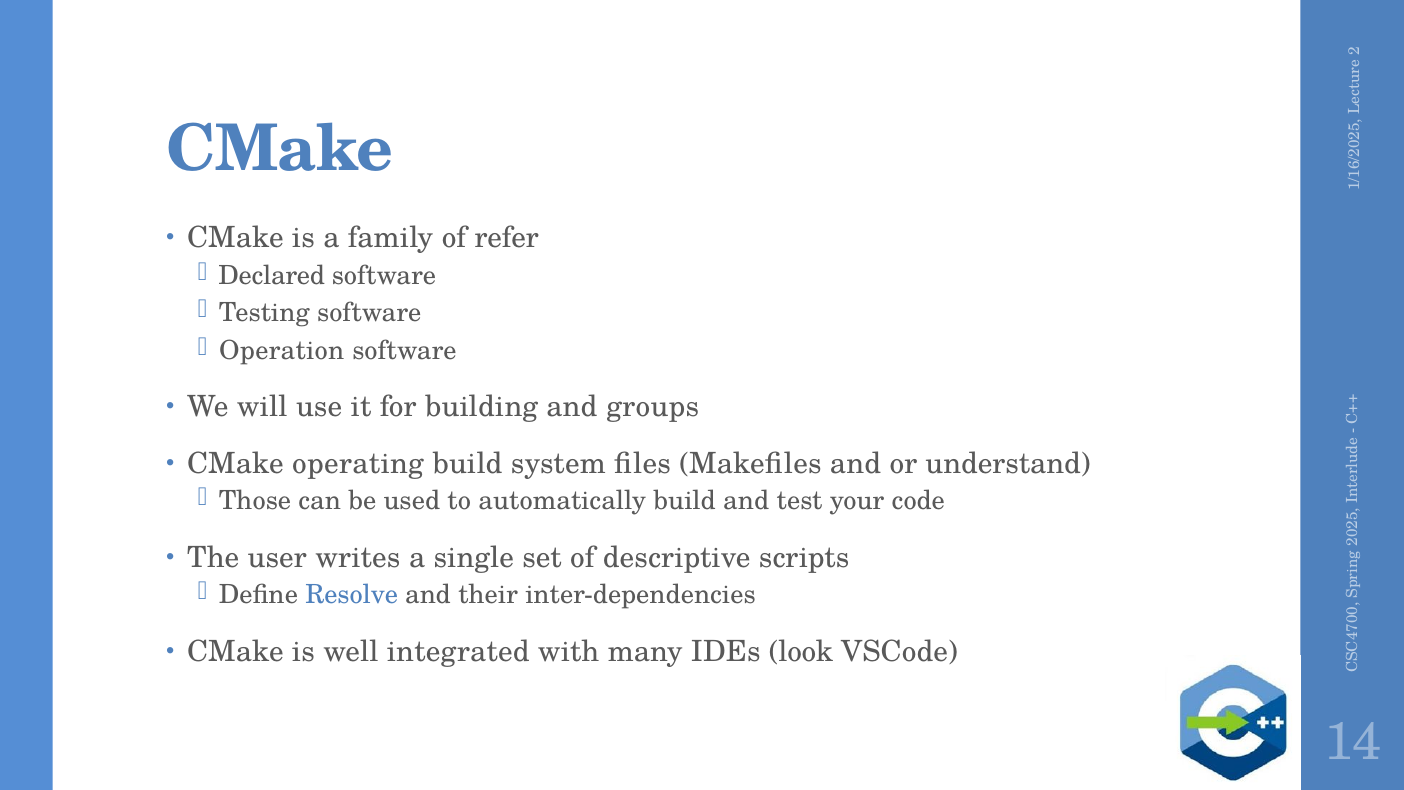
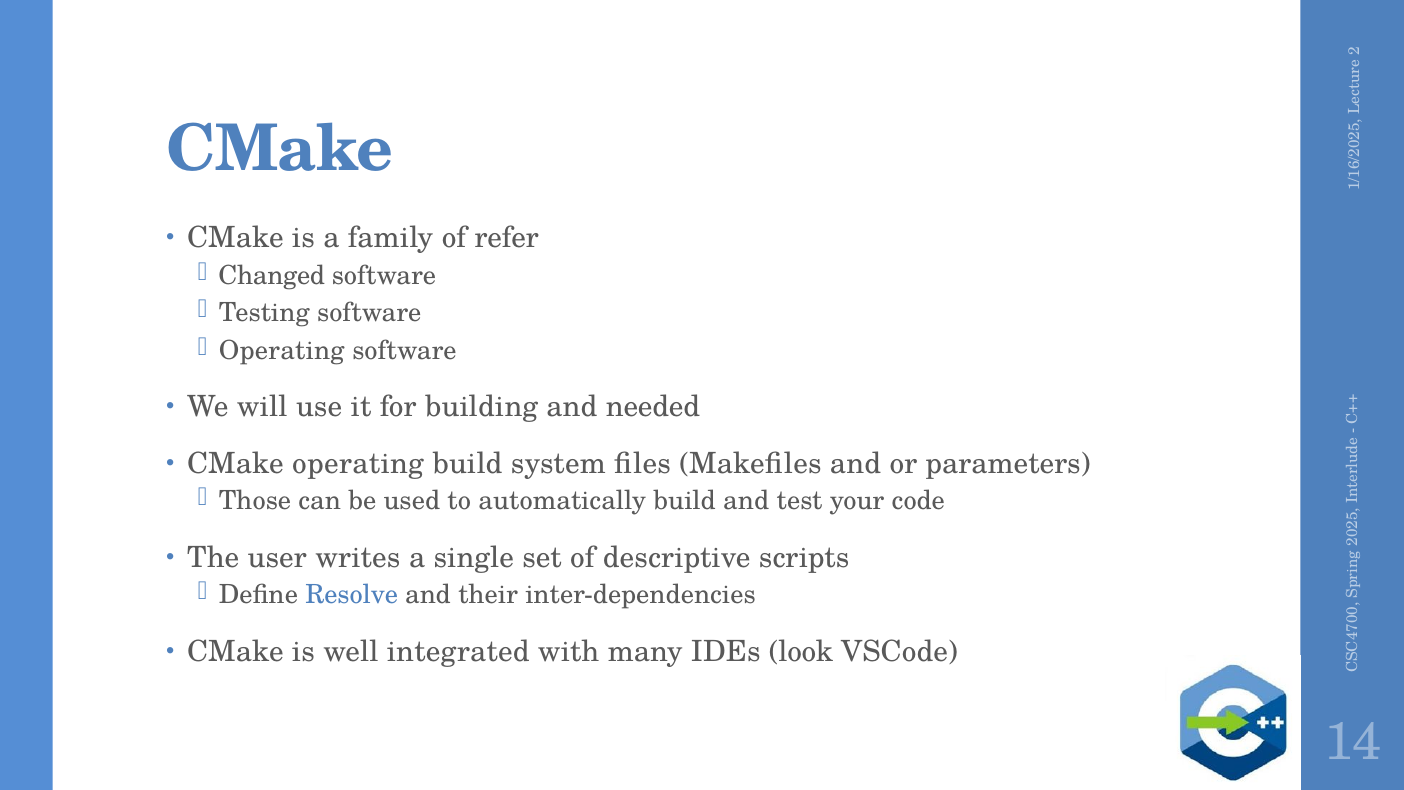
Declared: Declared -> Changed
Operation at (282, 350): Operation -> Operating
groups: groups -> needed
understand: understand -> parameters
